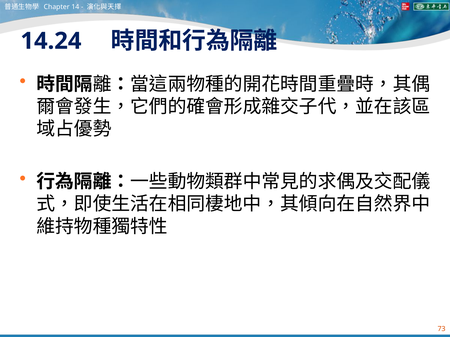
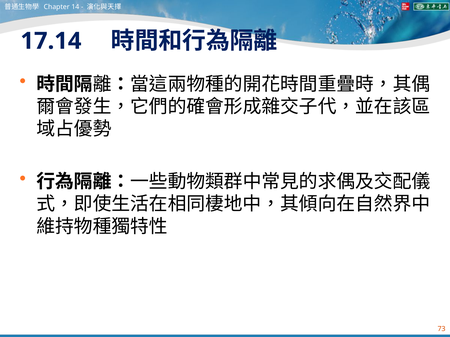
14.24: 14.24 -> 17.14
